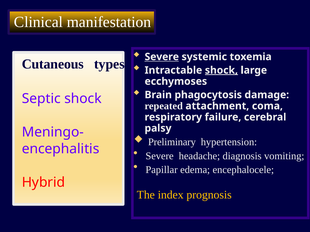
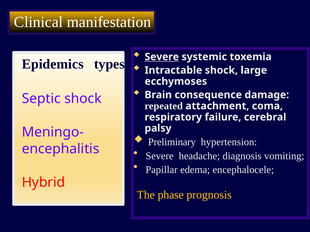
Cutaneous: Cutaneous -> Epidemics
shock at (221, 70) underline: present -> none
phagocytosis: phagocytosis -> consequence
index: index -> phase
